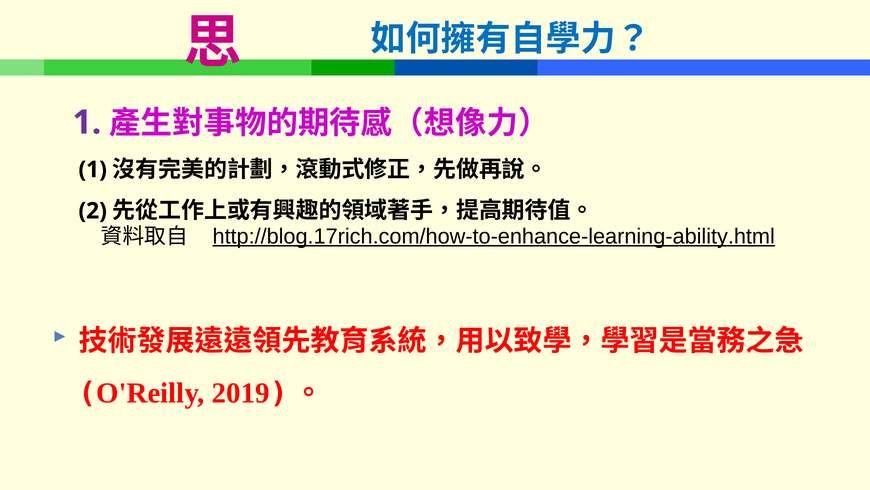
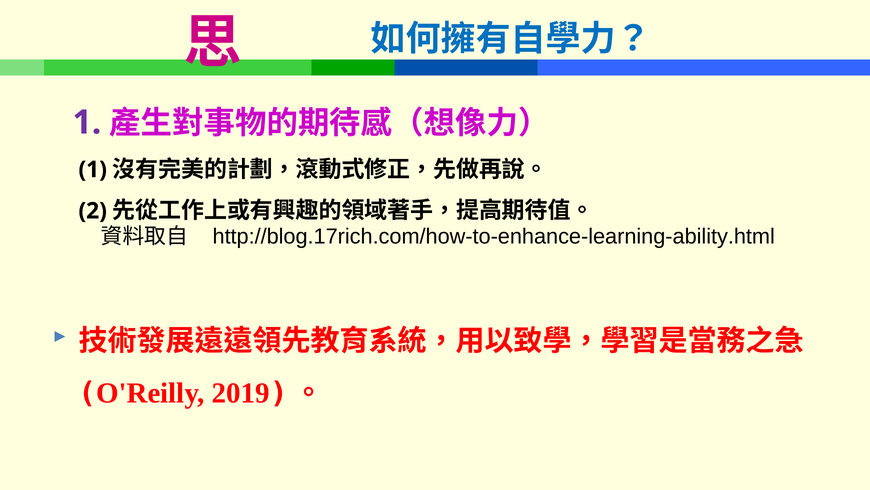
http://blog.17rich.com/how-to-enhance-learning-ability.html underline: present -> none
